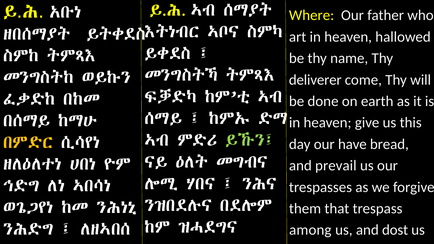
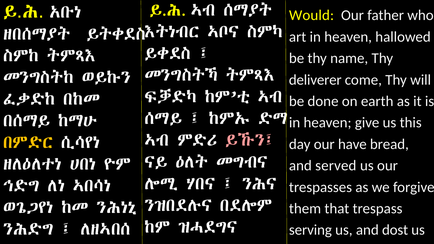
Where: Where -> Would
ይኹን፤ colour: light green -> pink
prevail: prevail -> served
among: among -> serving
